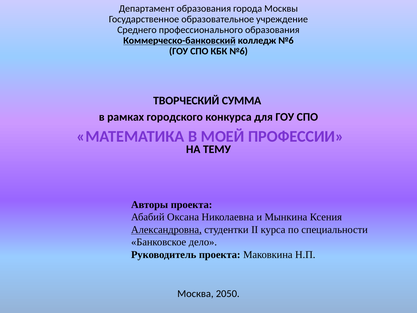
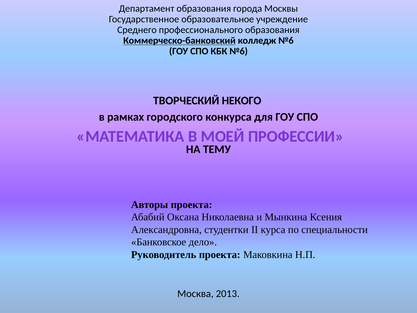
СУММА: СУММА -> НЕКОГО
Александровна underline: present -> none
2050: 2050 -> 2013
